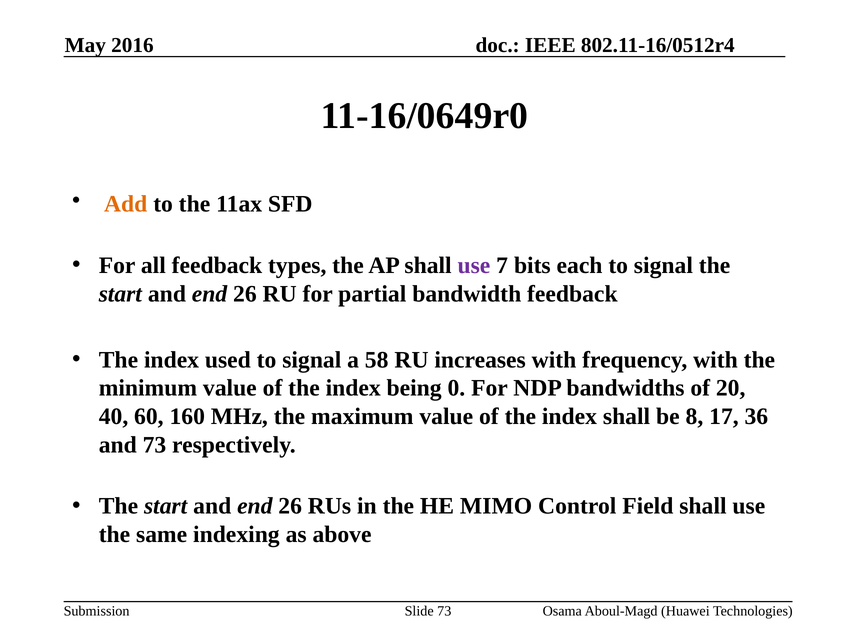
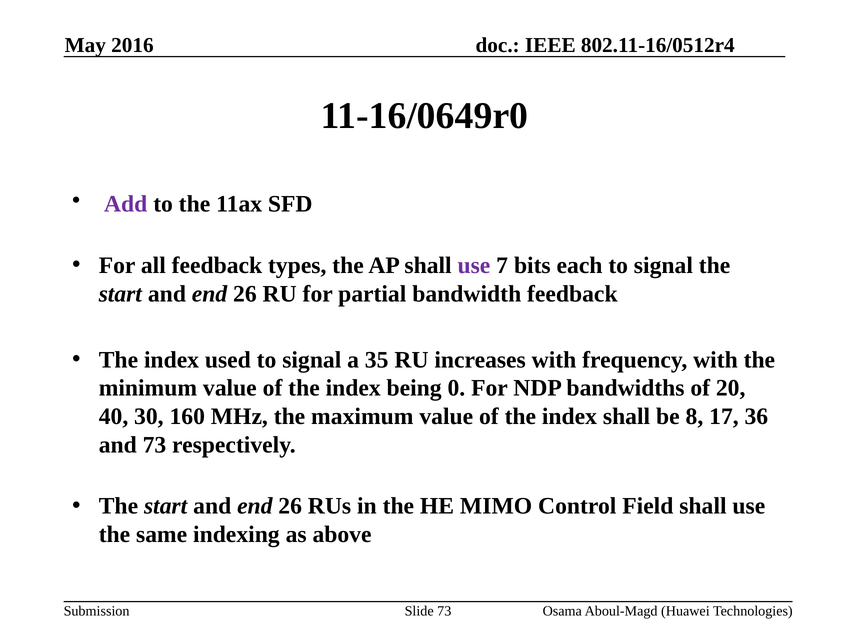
Add colour: orange -> purple
58: 58 -> 35
60: 60 -> 30
